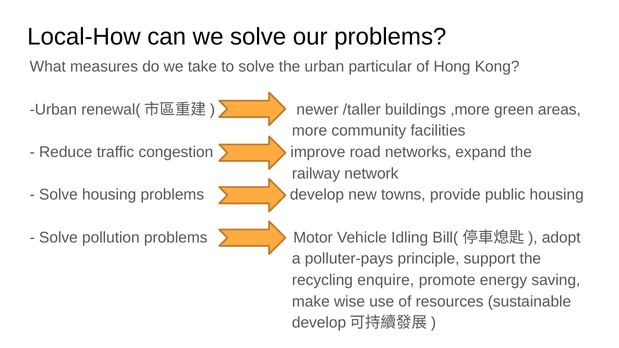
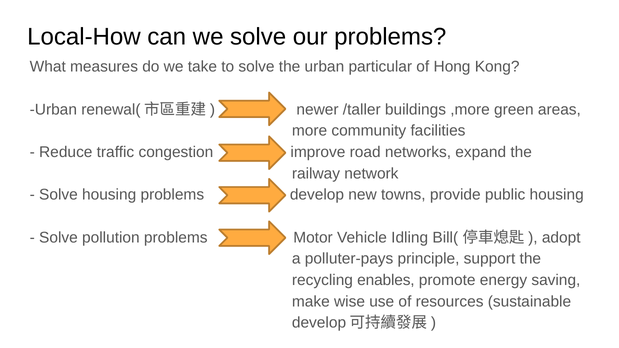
enquire: enquire -> enables
